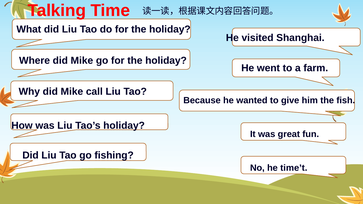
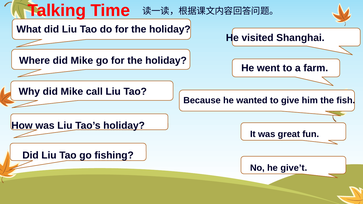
time’t: time’t -> give’t
